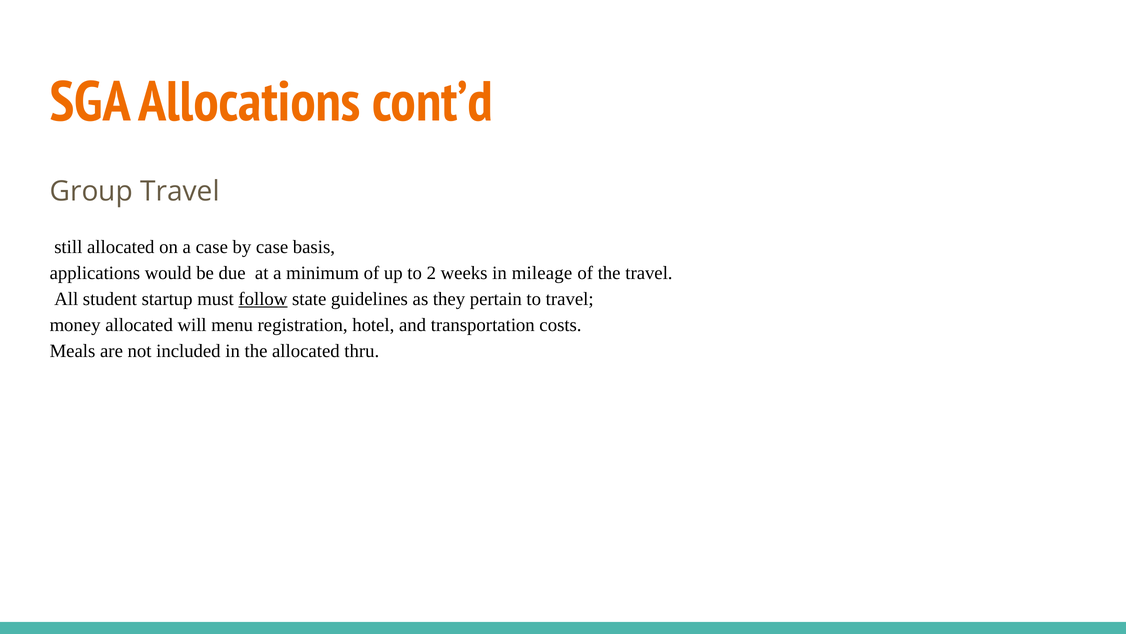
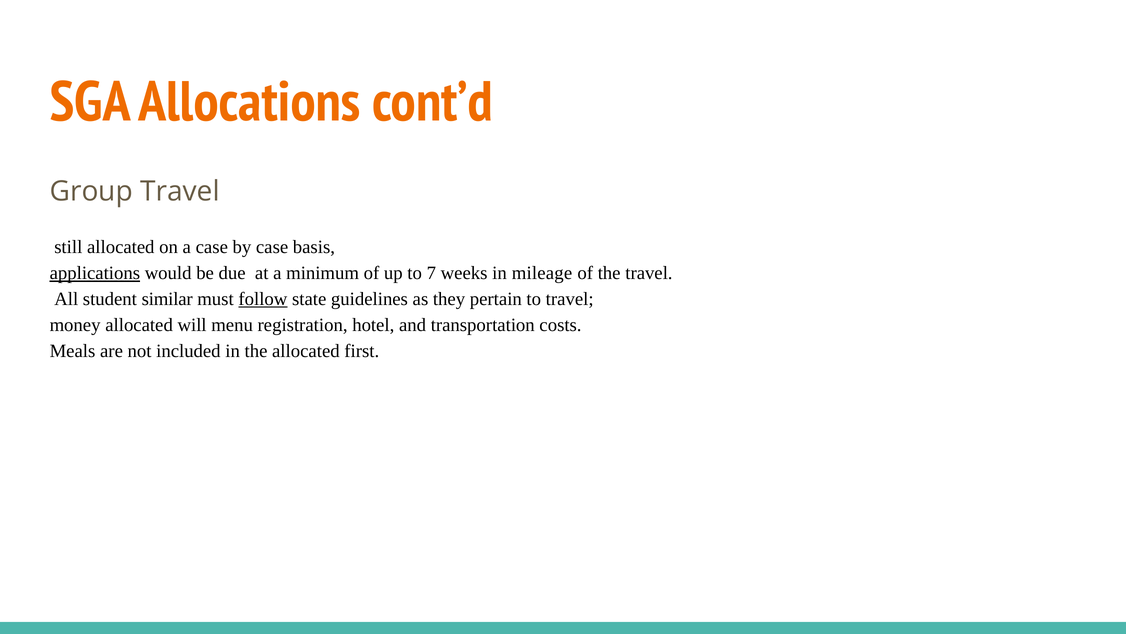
applications underline: none -> present
2: 2 -> 7
startup: startup -> similar
thru: thru -> first
